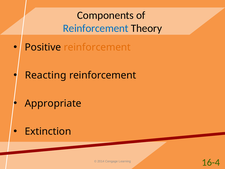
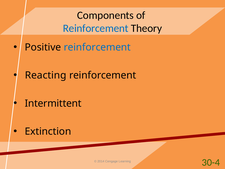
reinforcement at (97, 47) colour: orange -> blue
Appropriate: Appropriate -> Intermittent
16-4: 16-4 -> 30-4
